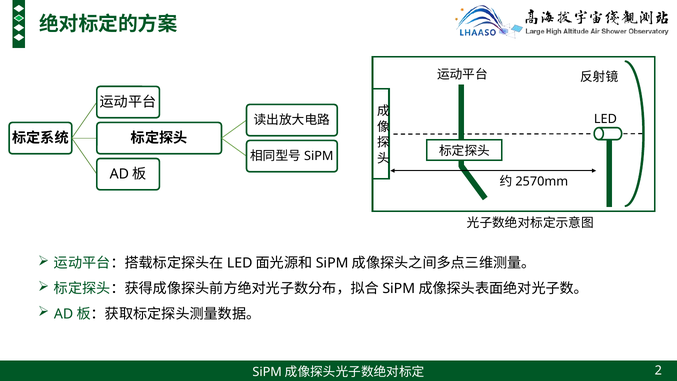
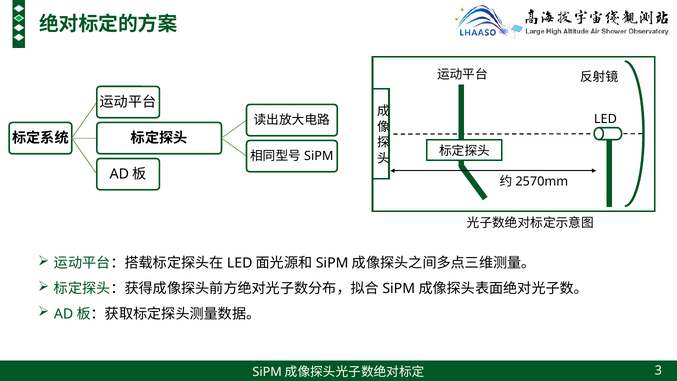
2: 2 -> 3
